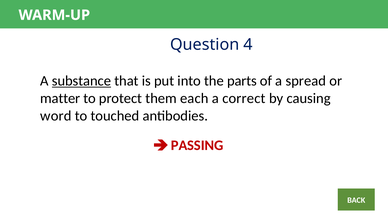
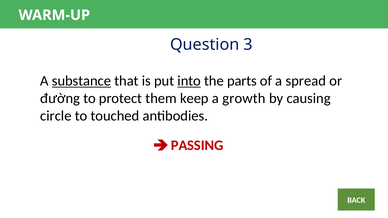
4: 4 -> 3
into underline: none -> present
matter: matter -> đường
each: each -> keep
correct: correct -> growth
word: word -> circle
